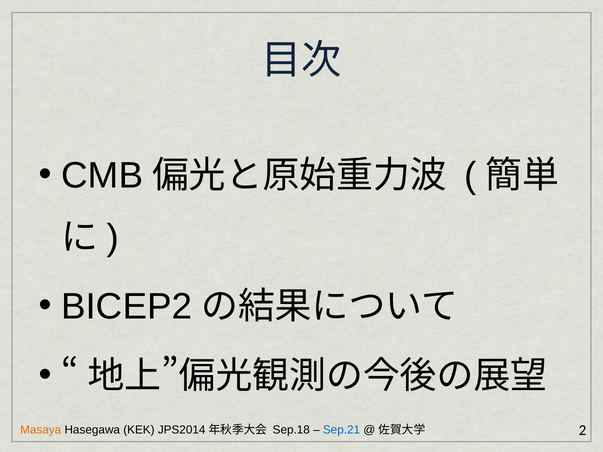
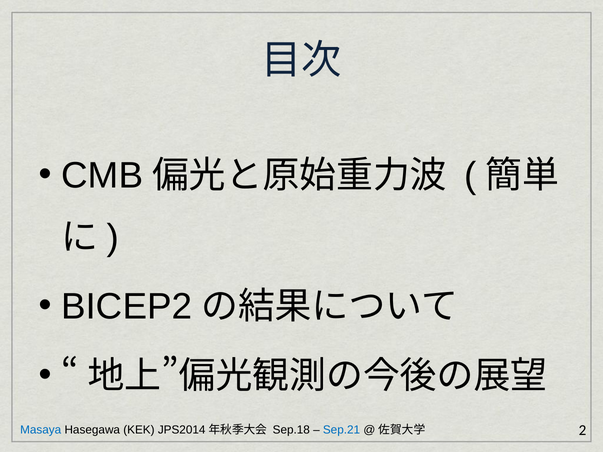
Masaya colour: orange -> blue
